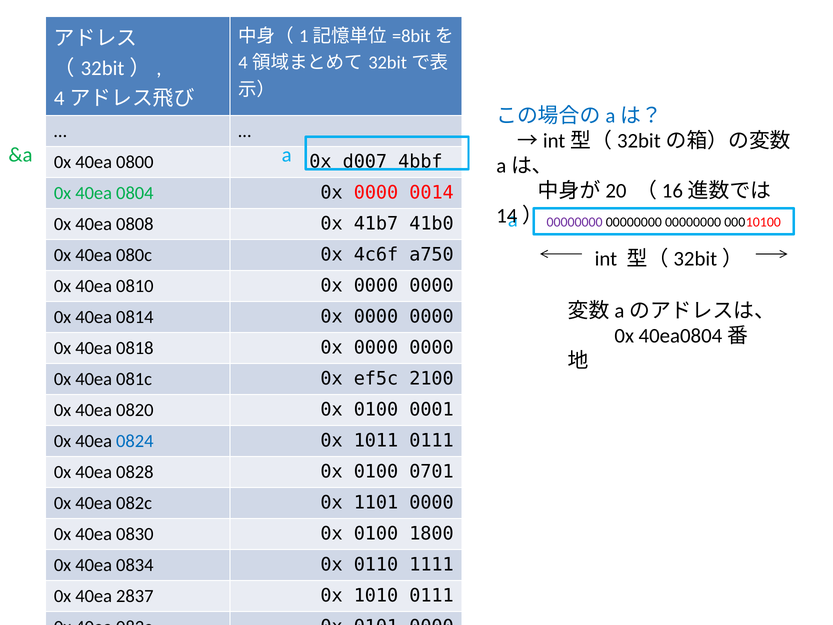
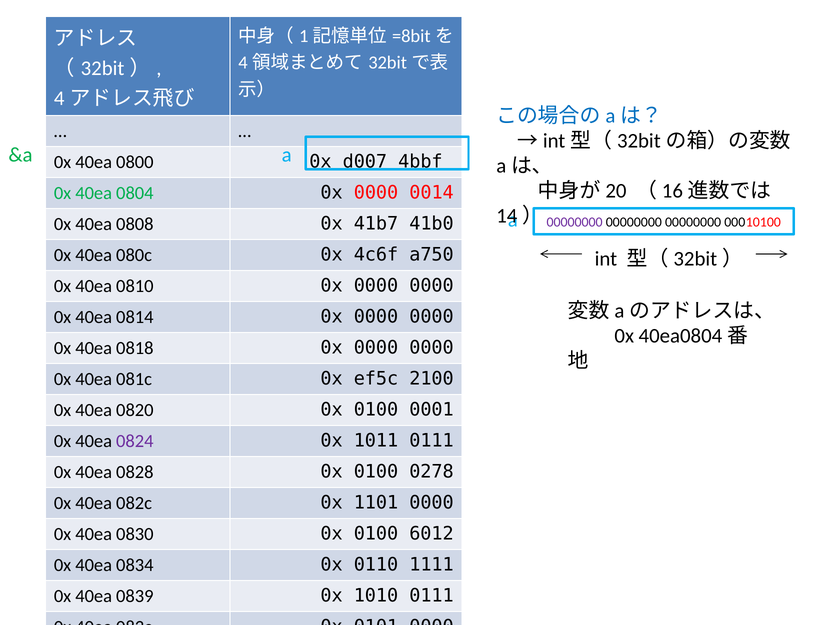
0824 colour: blue -> purple
0701: 0701 -> 0278
1800: 1800 -> 6012
2837: 2837 -> 0839
